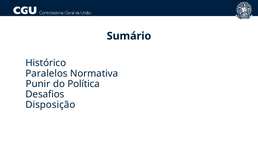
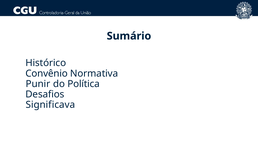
Paralelos: Paralelos -> Convênio
Disposição: Disposição -> Significava
